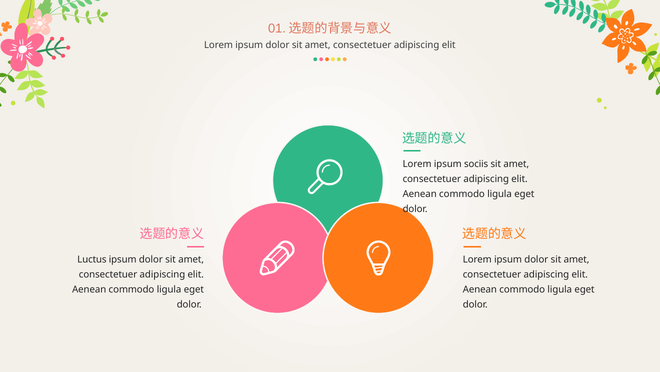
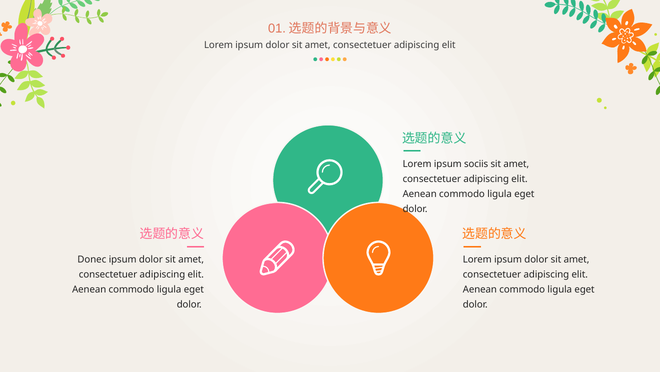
Luctus: Luctus -> Donec
